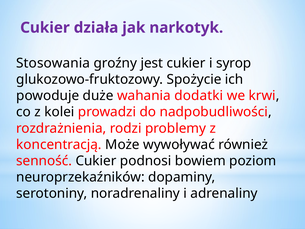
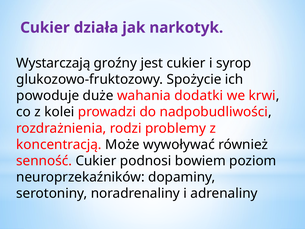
Stosowania: Stosowania -> Wystarczają
